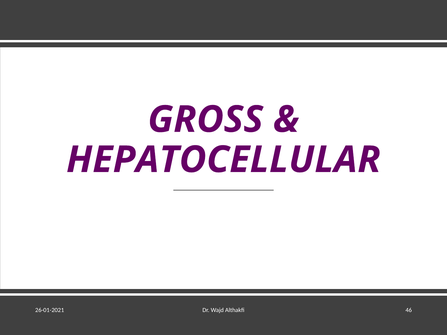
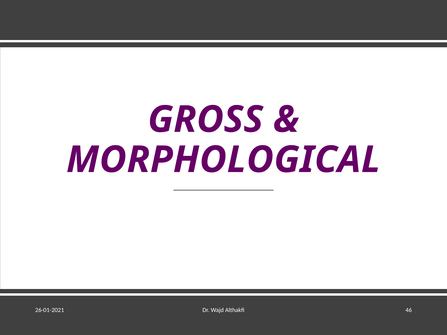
HEPATOCELLULAR: HEPATOCELLULAR -> MORPHOLOGICAL
